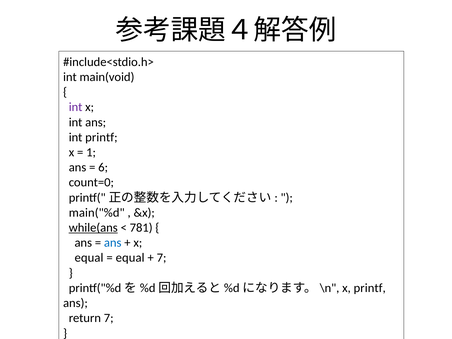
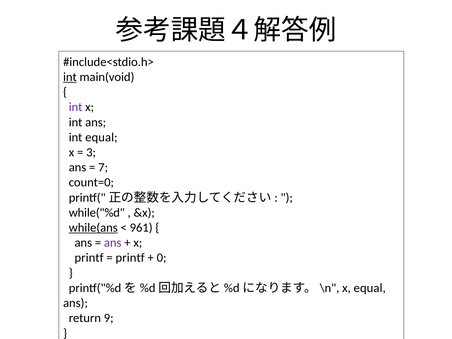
int at (70, 77) underline: none -> present
int printf: printf -> equal
1: 1 -> 3
6: 6 -> 7
main("%d: main("%d -> while("%d
781: 781 -> 961
ans at (113, 243) colour: blue -> purple
equal at (89, 258): equal -> printf
equal at (130, 258): equal -> printf
7 at (162, 258): 7 -> 0
x printf: printf -> equal
return 7: 7 -> 9
